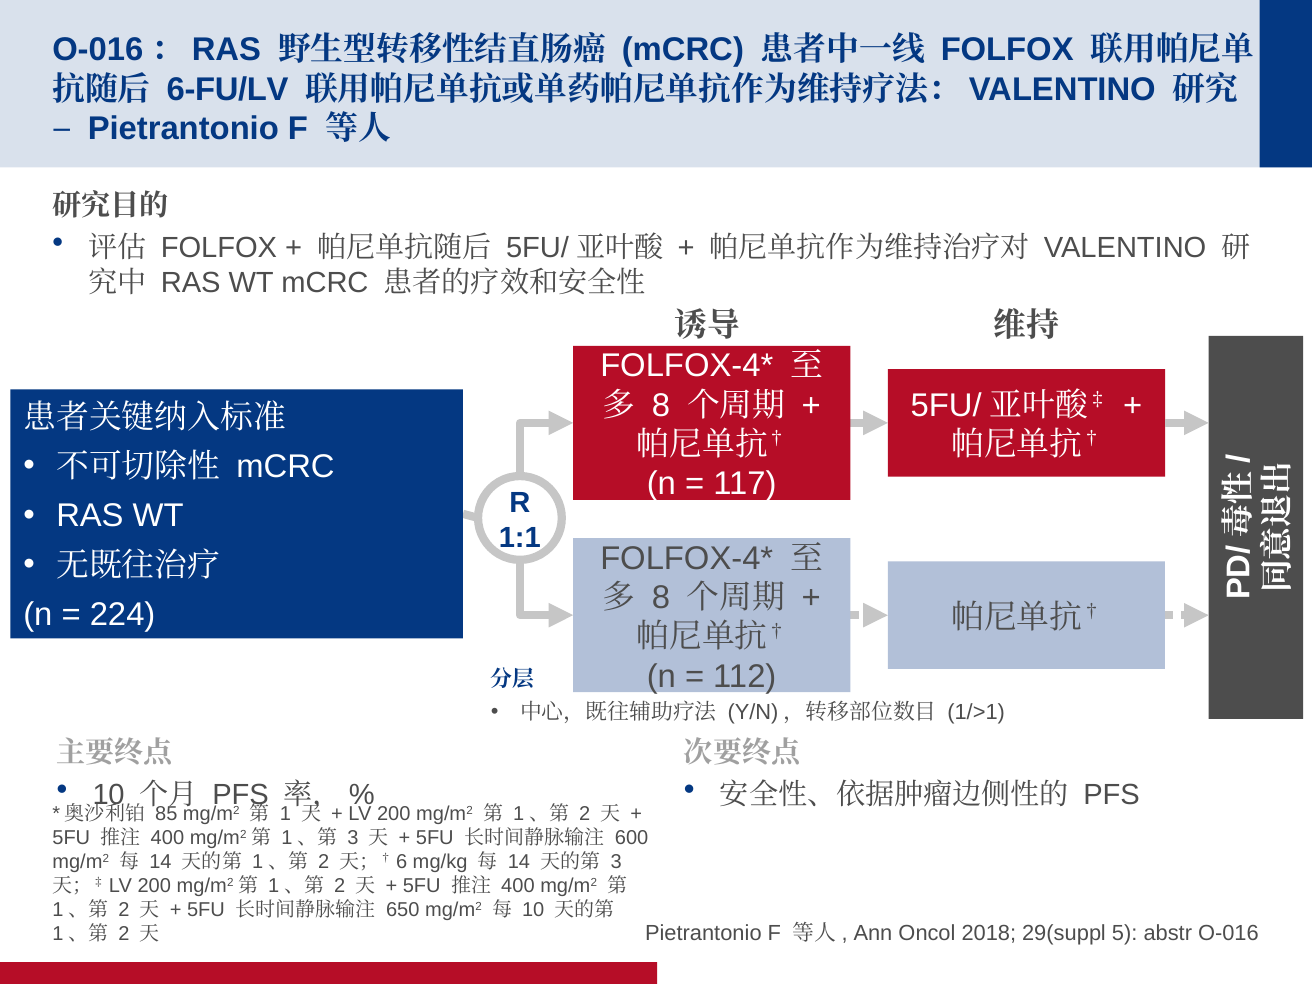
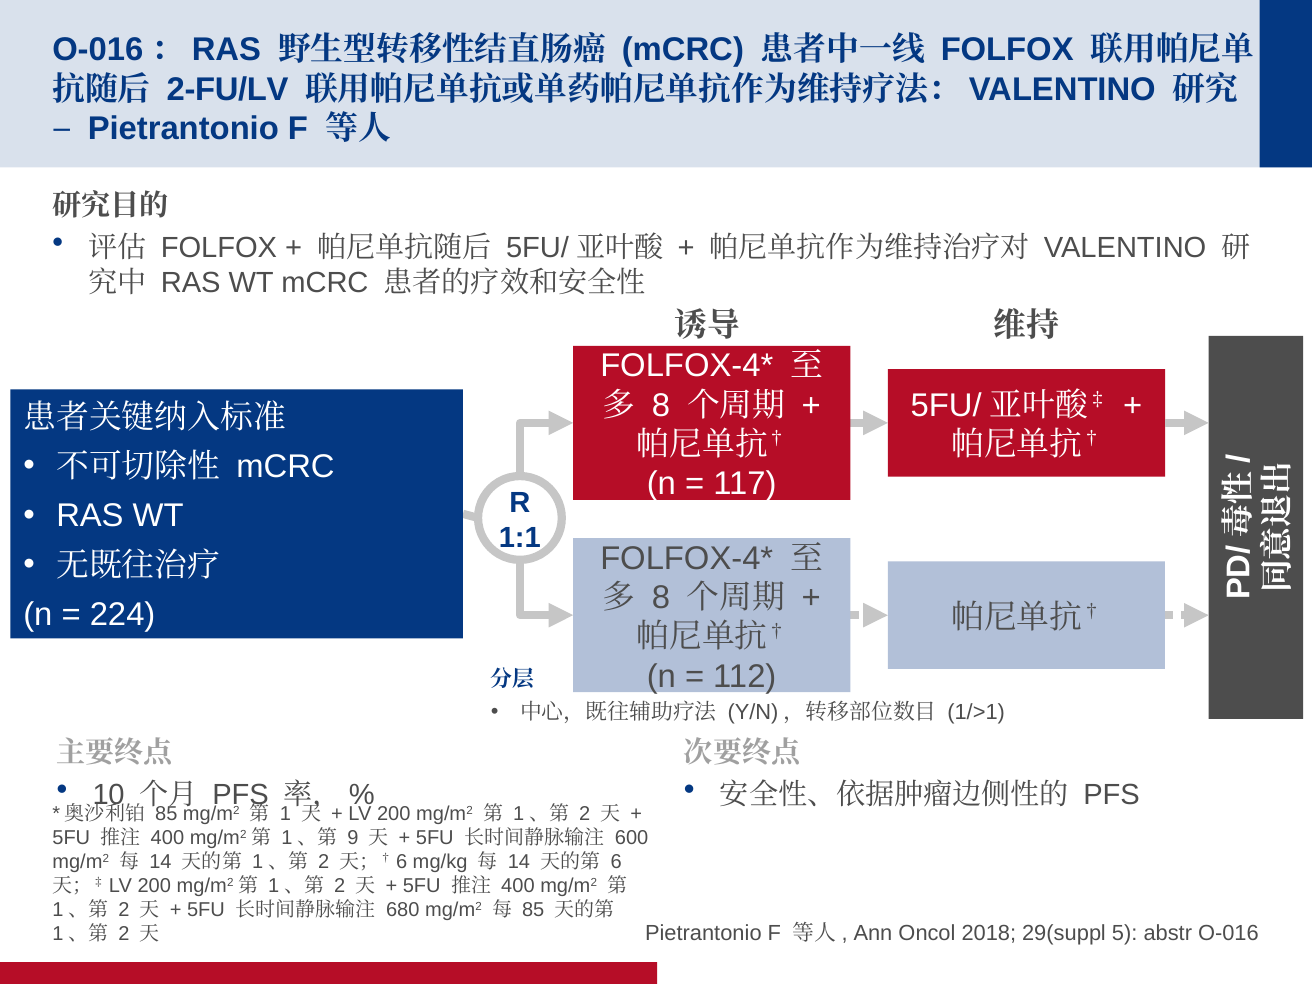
6-FU/LV: 6-FU/LV -> 2-FU/LV
3 at (353, 838): 3 -> 9
3 at (616, 862): 3 -> 6
650: 650 -> 680
10 at (533, 910): 10 -> 85
